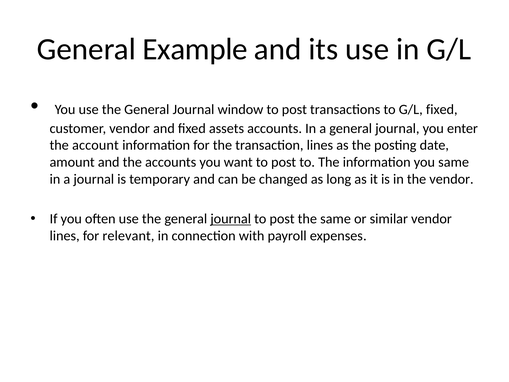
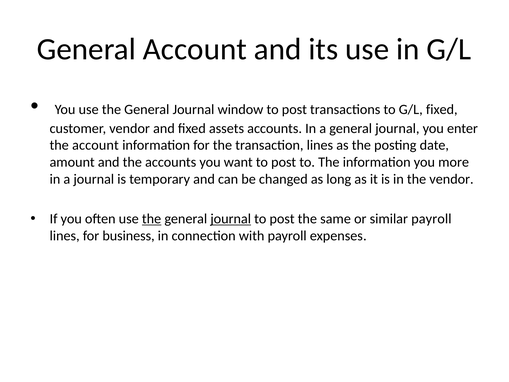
General Example: Example -> Account
you same: same -> more
the at (152, 219) underline: none -> present
similar vendor: vendor -> payroll
relevant: relevant -> business
